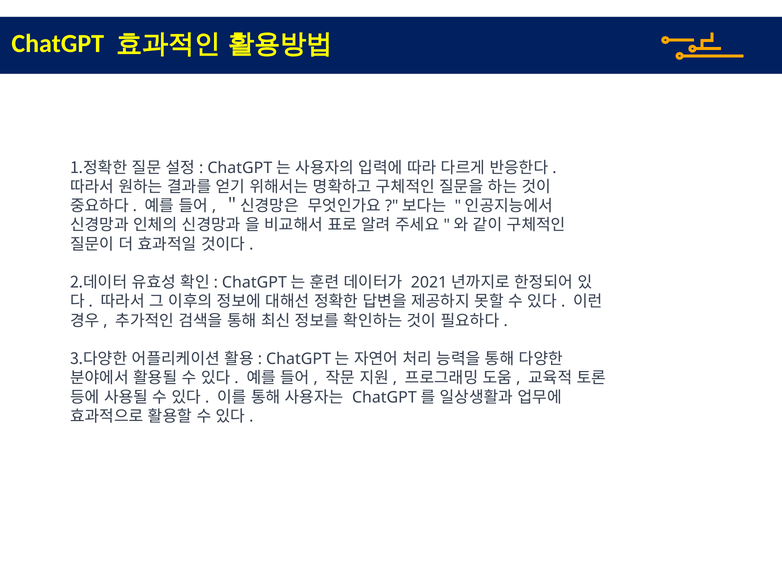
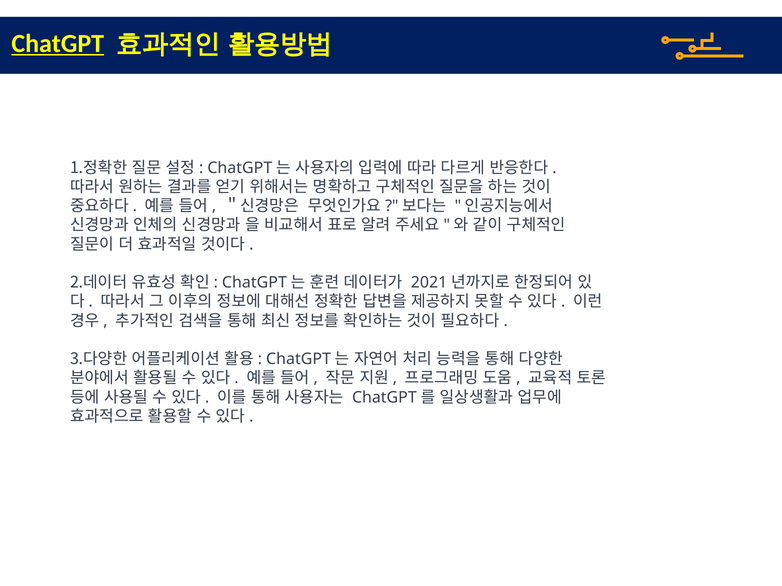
ChatGPT underline: none -> present
